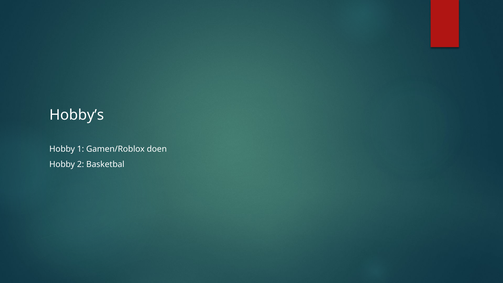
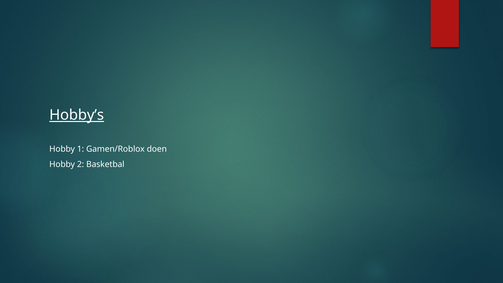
Hobby’s underline: none -> present
